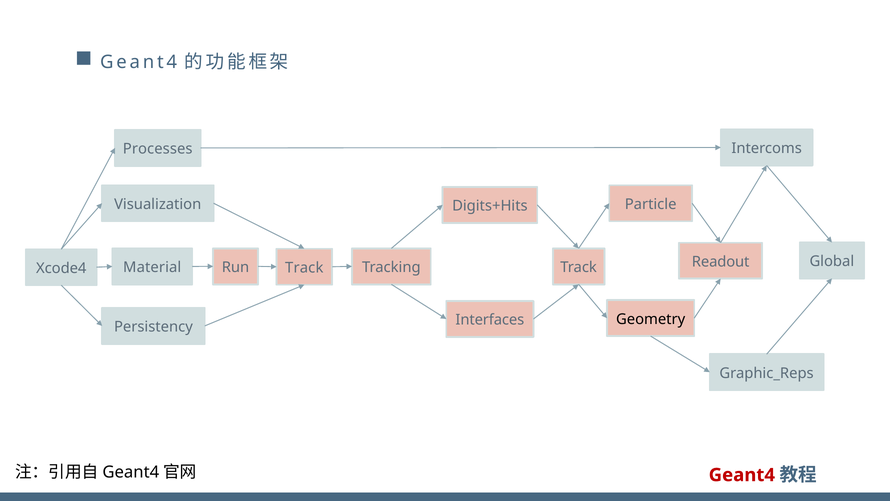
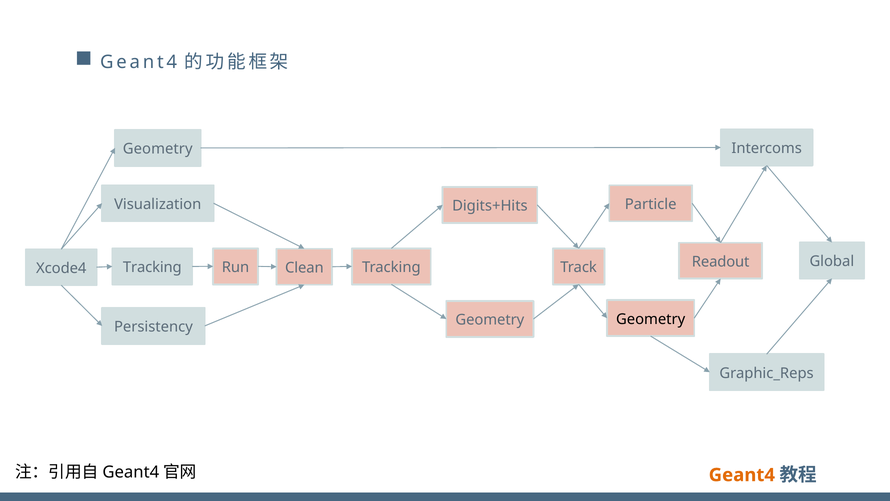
Processes at (158, 149): Processes -> Geometry
Run Track: Track -> Clean
Material at (152, 267): Material -> Tracking
Interfaces at (490, 320): Interfaces -> Geometry
Geant4 at (742, 475) colour: red -> orange
